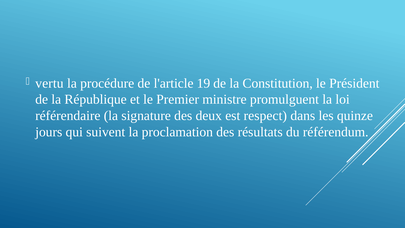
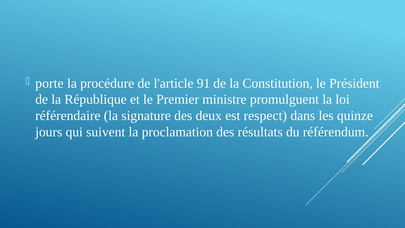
vertu: vertu -> porte
19: 19 -> 91
